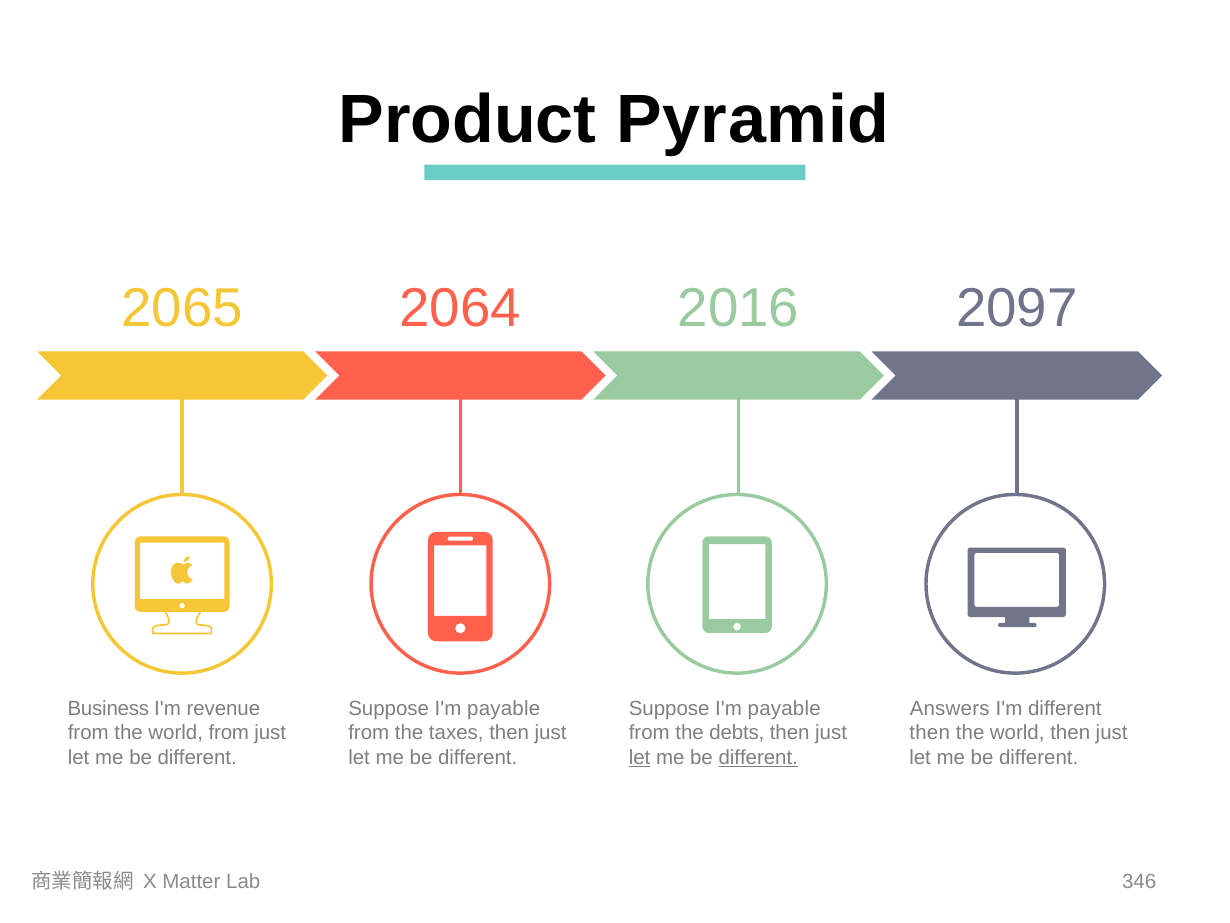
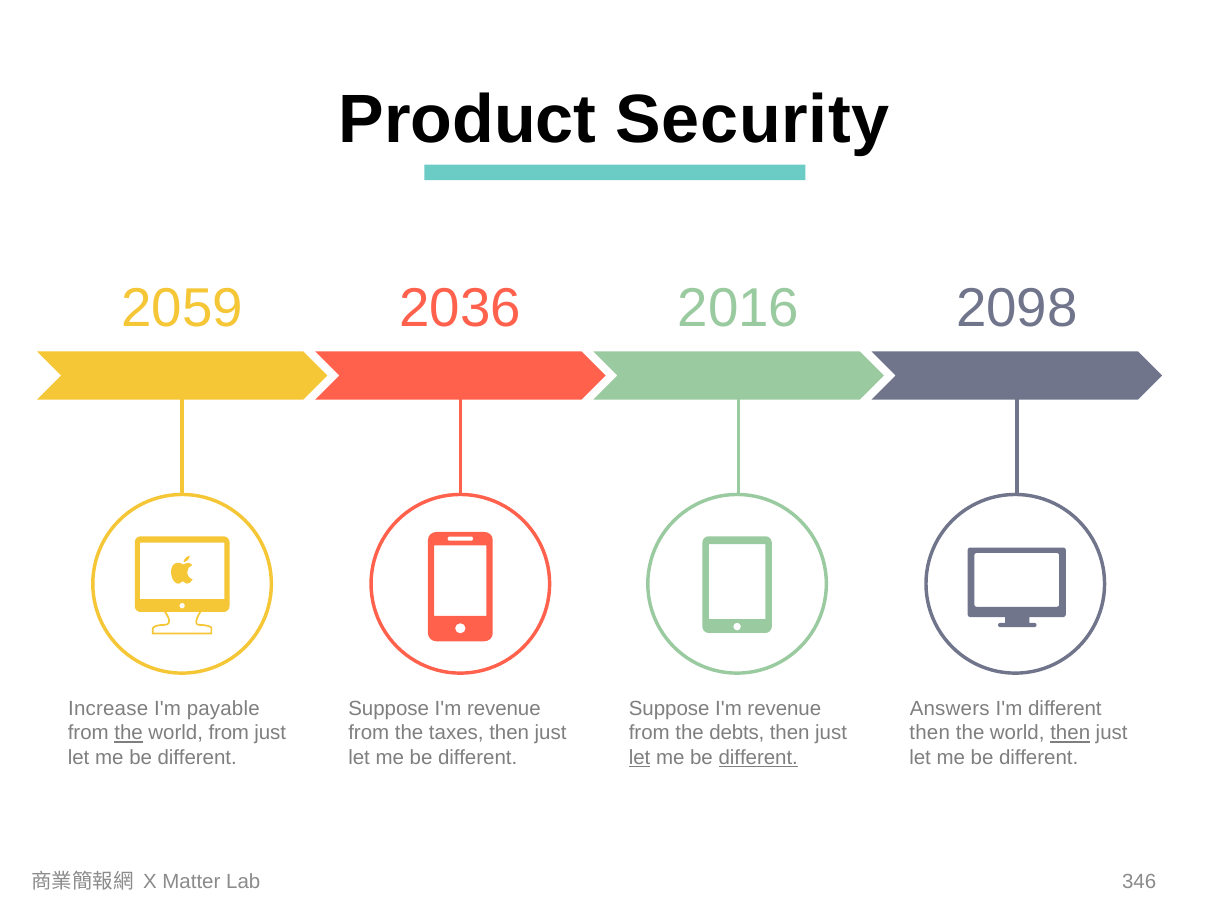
Pyramid: Pyramid -> Security
2065: 2065 -> 2059
2064: 2064 -> 2036
2097: 2097 -> 2098
Business: Business -> Increase
revenue: revenue -> payable
payable at (504, 708): payable -> revenue
payable at (784, 708): payable -> revenue
the at (129, 733) underline: none -> present
then at (1070, 733) underline: none -> present
